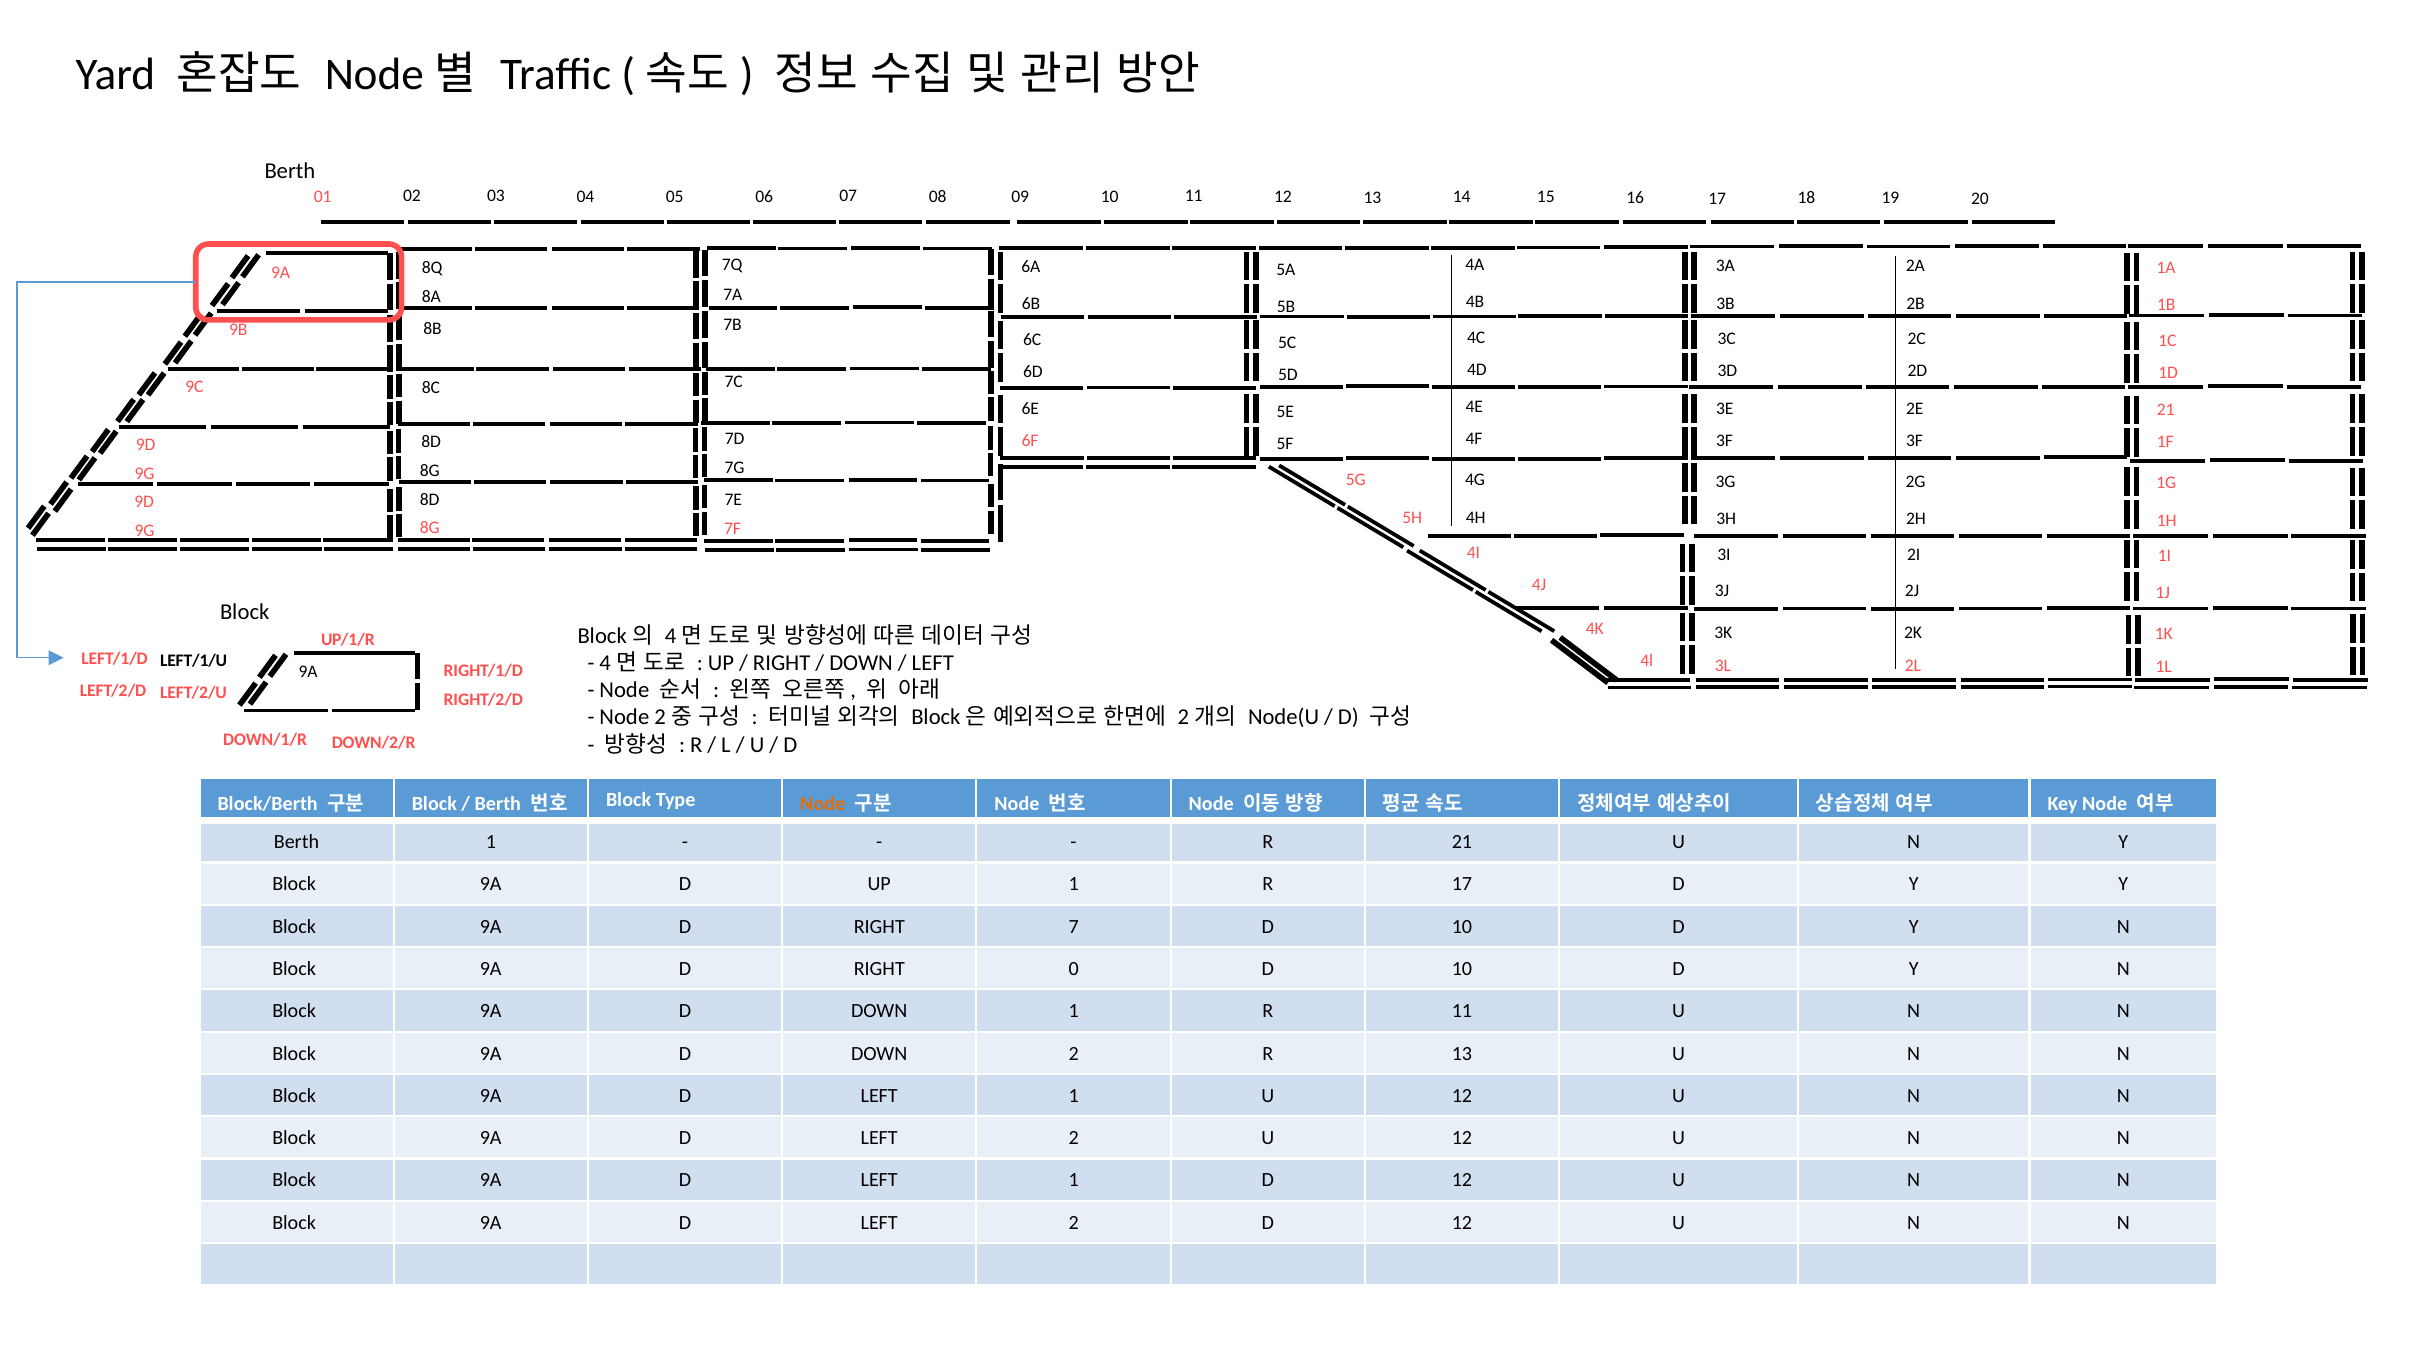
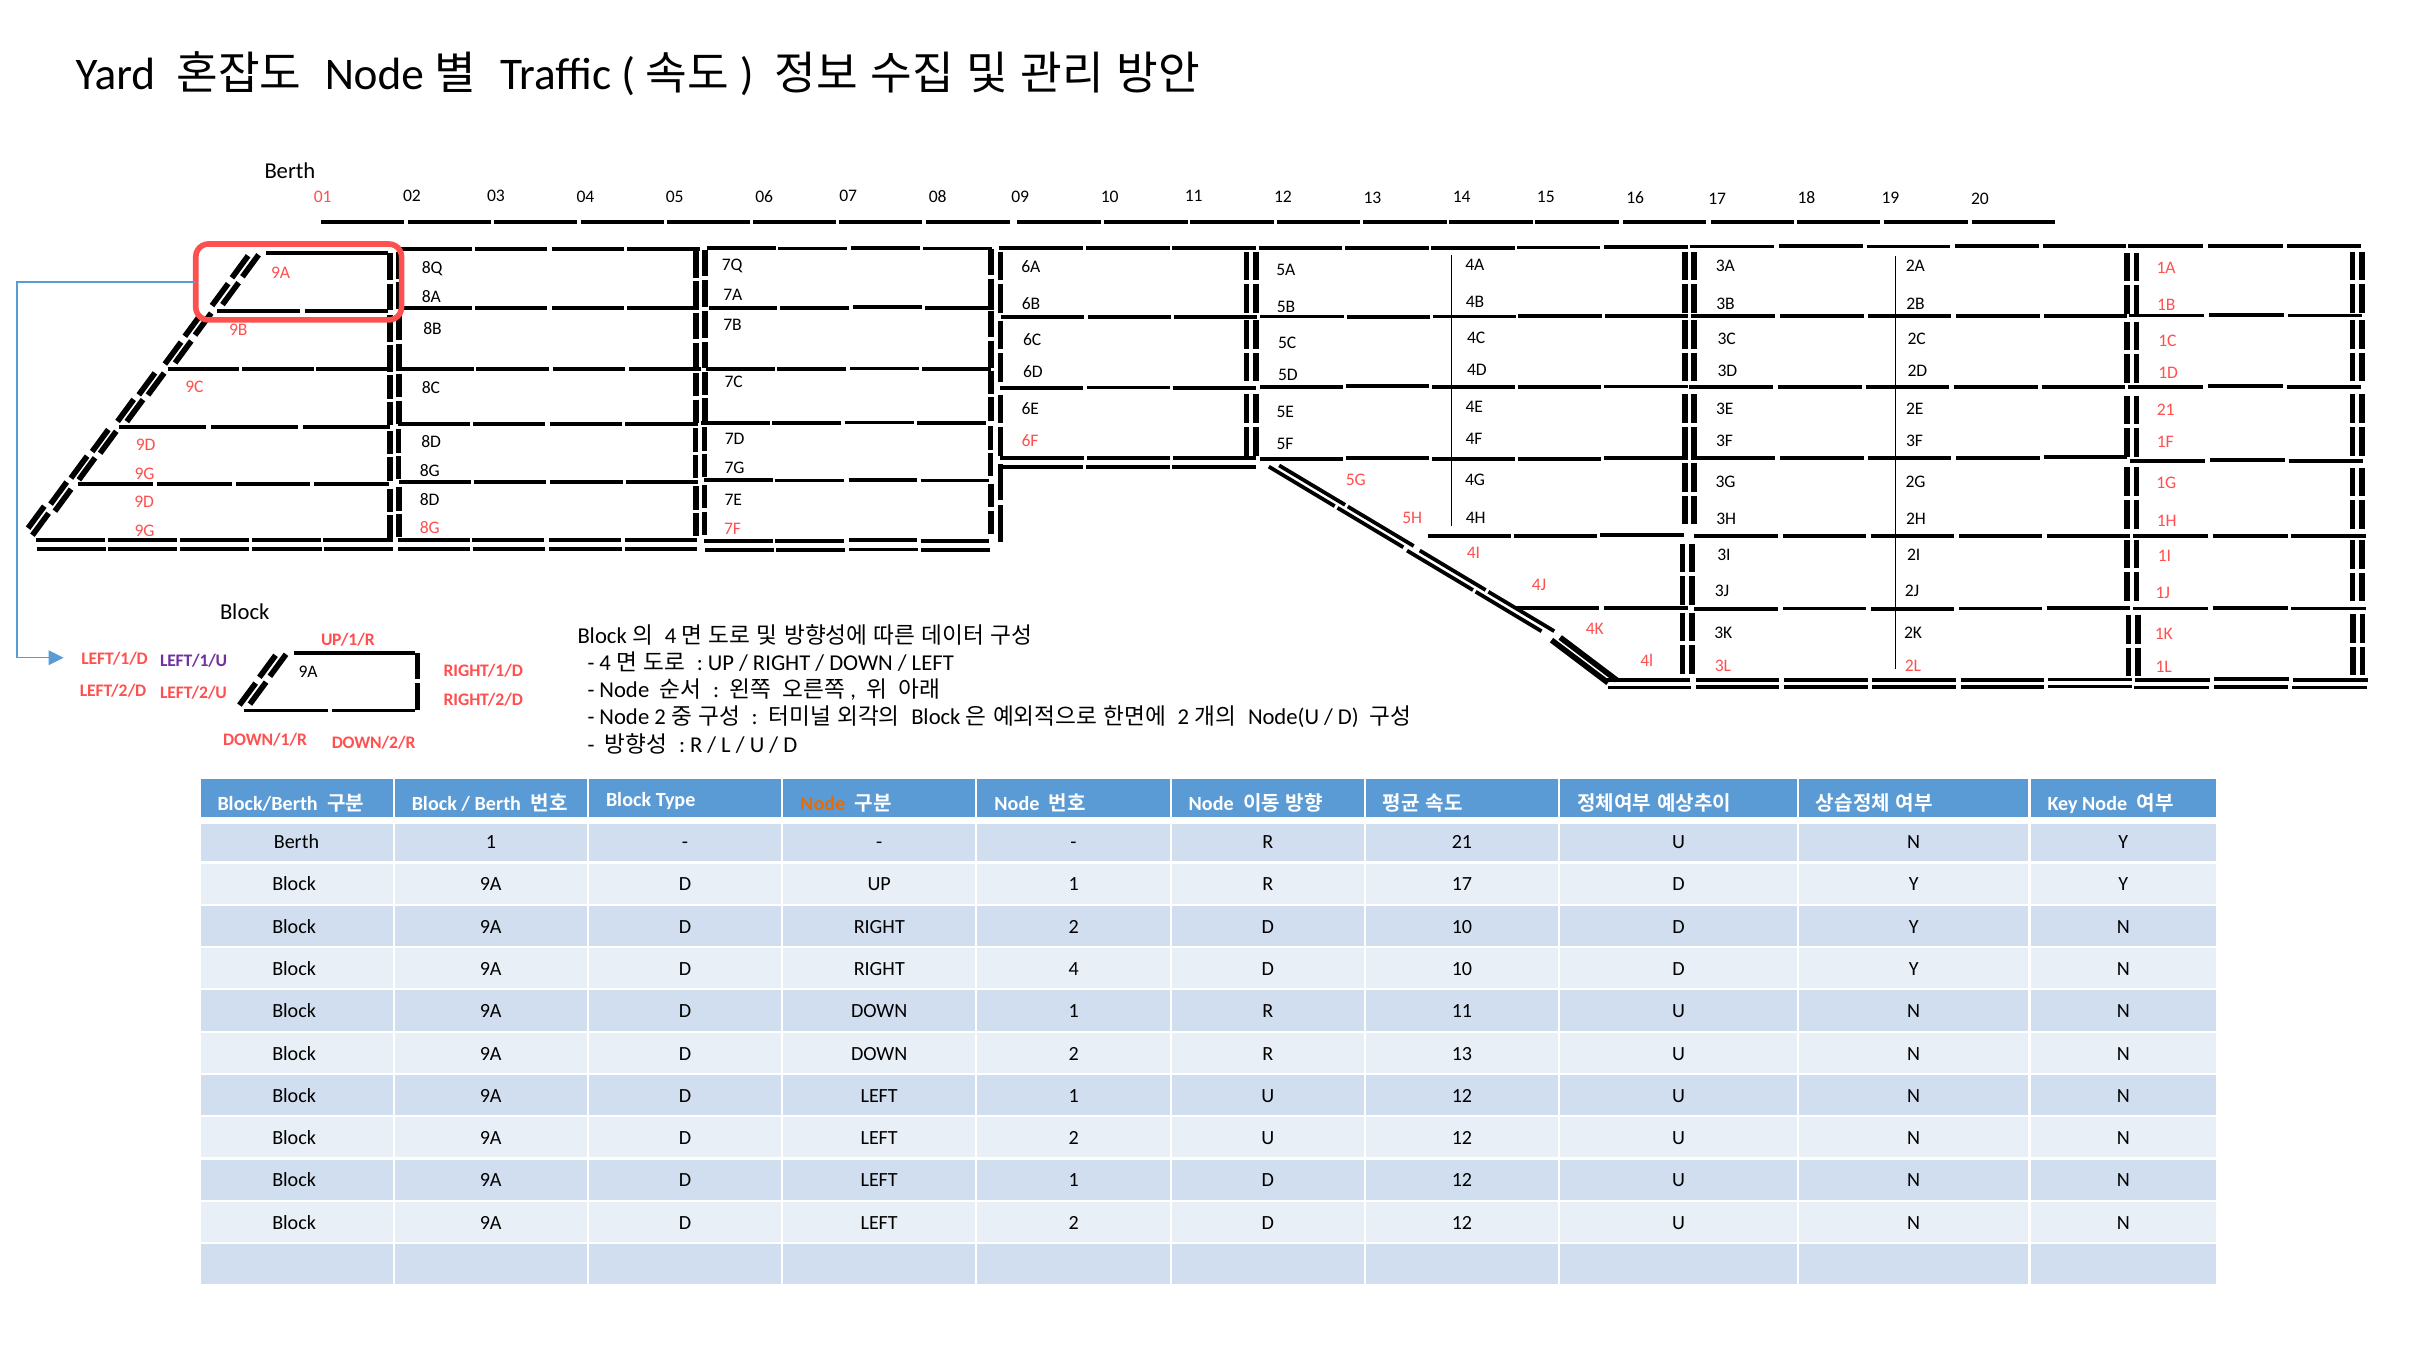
LEFT/1/U colour: black -> purple
RIGHT 7: 7 -> 2
0: 0 -> 4
